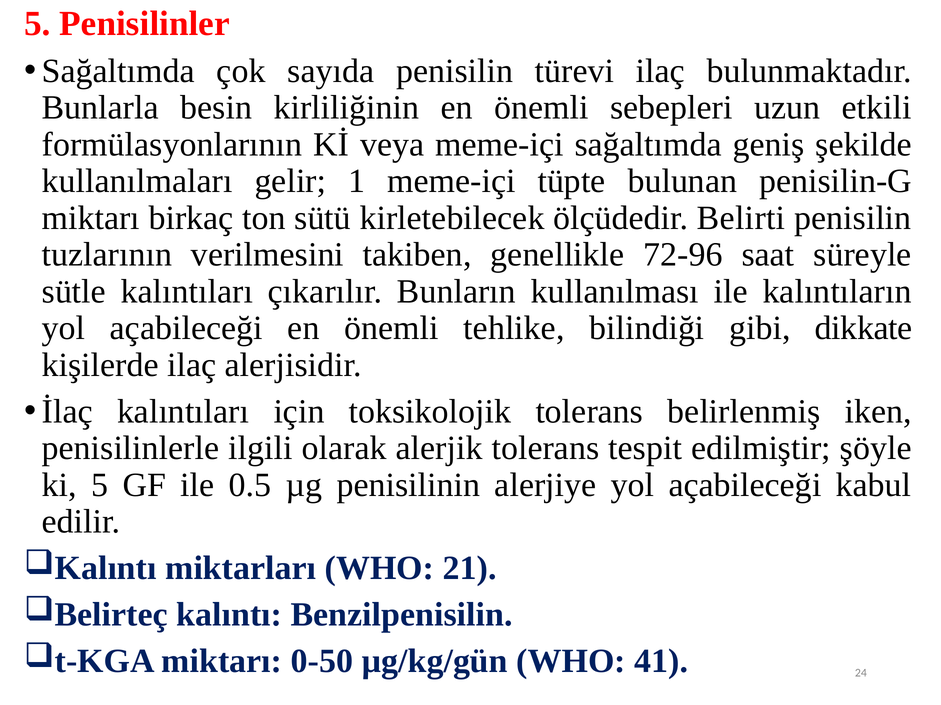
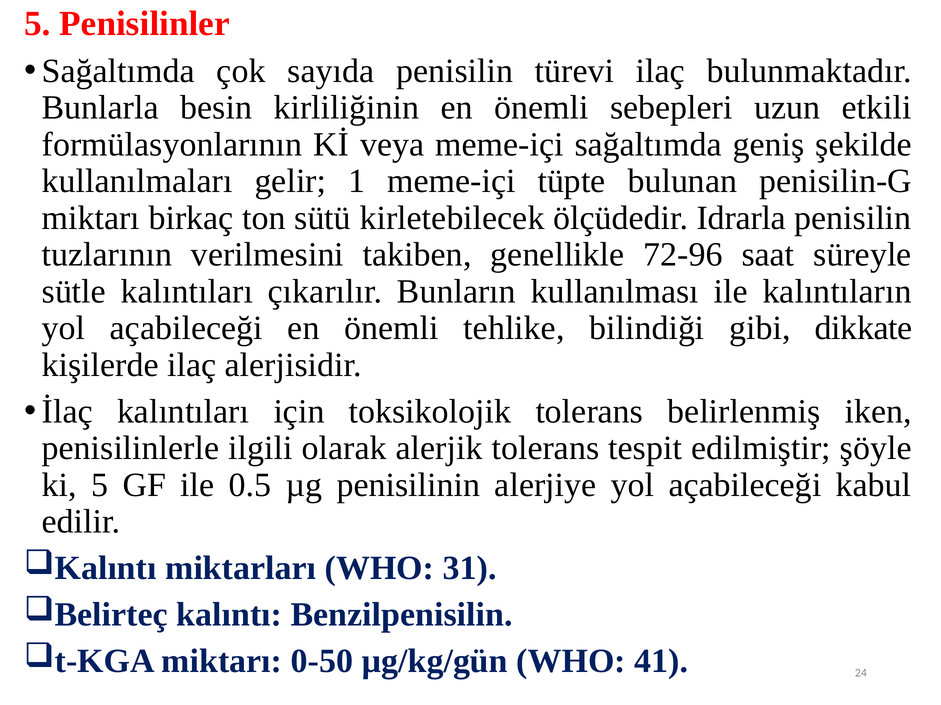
Belirti: Belirti -> Idrarla
21: 21 -> 31
